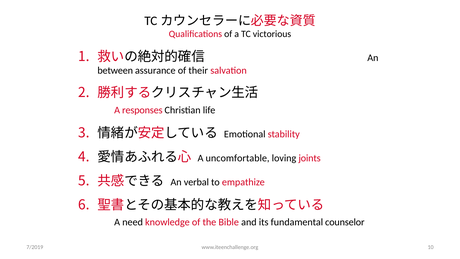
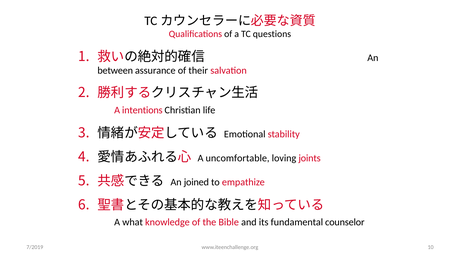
victorious: victorious -> questions
responses: responses -> intentions
verbal: verbal -> joined
need: need -> what
